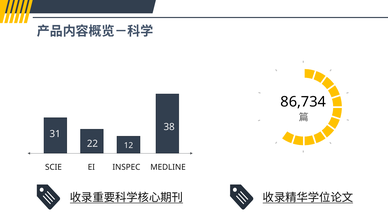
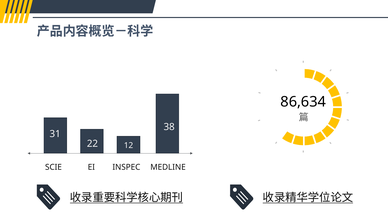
86,734: 86,734 -> 86,634
